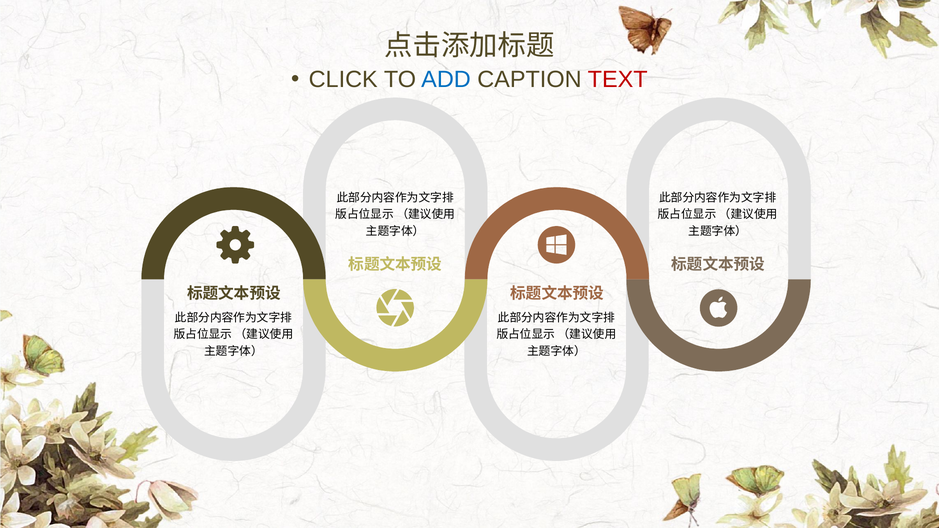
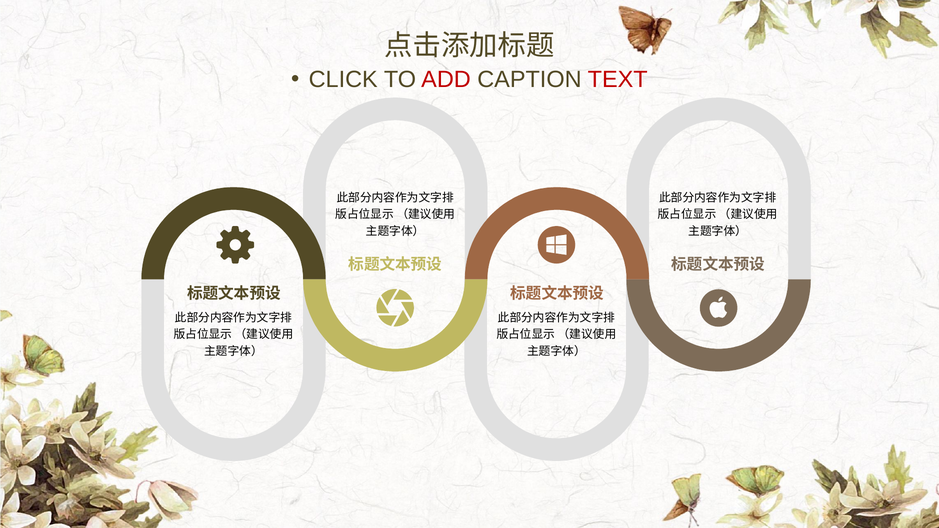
ADD colour: blue -> red
